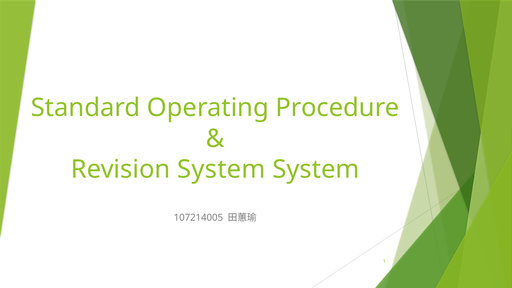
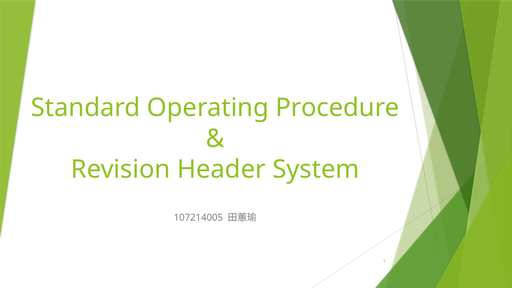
Revision System: System -> Header
